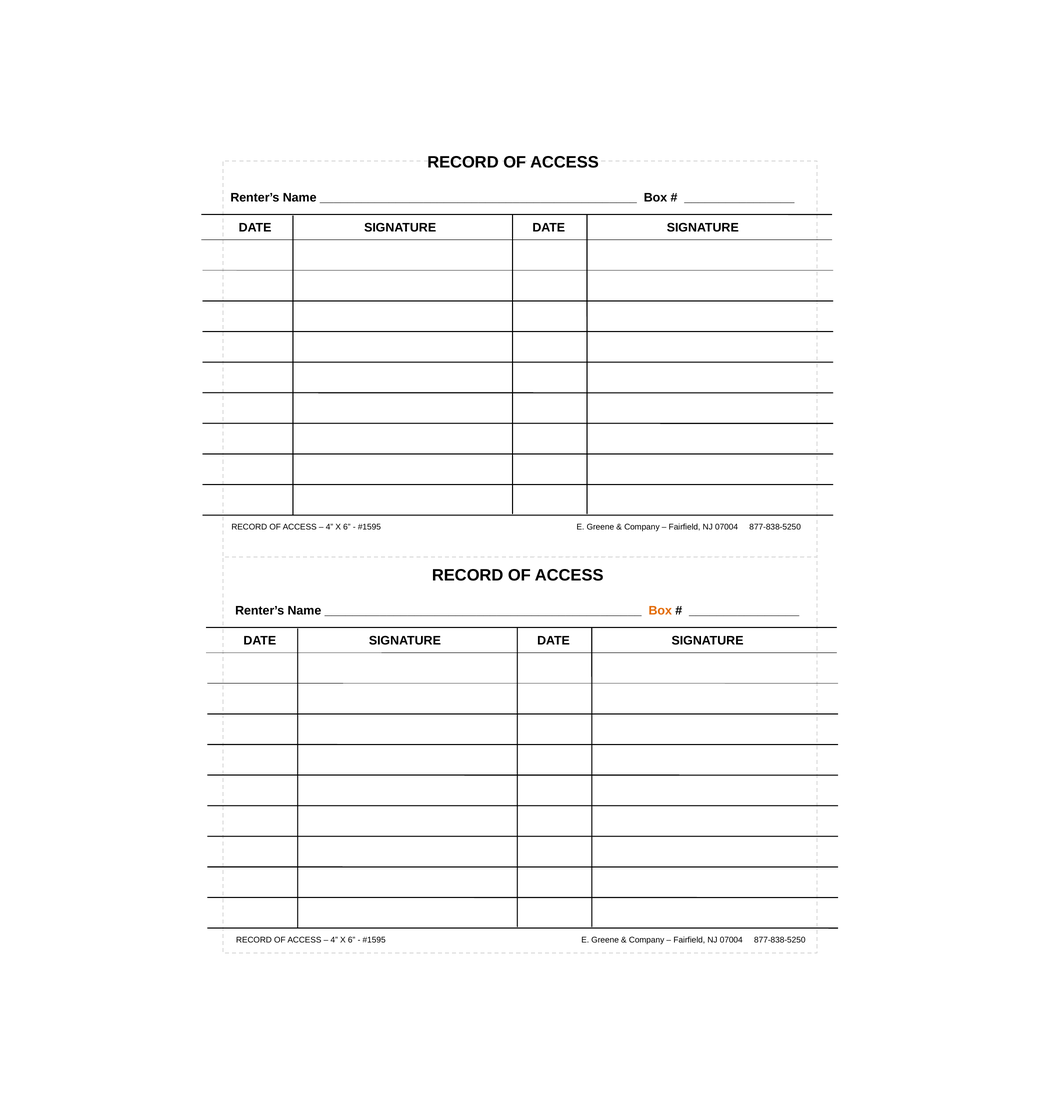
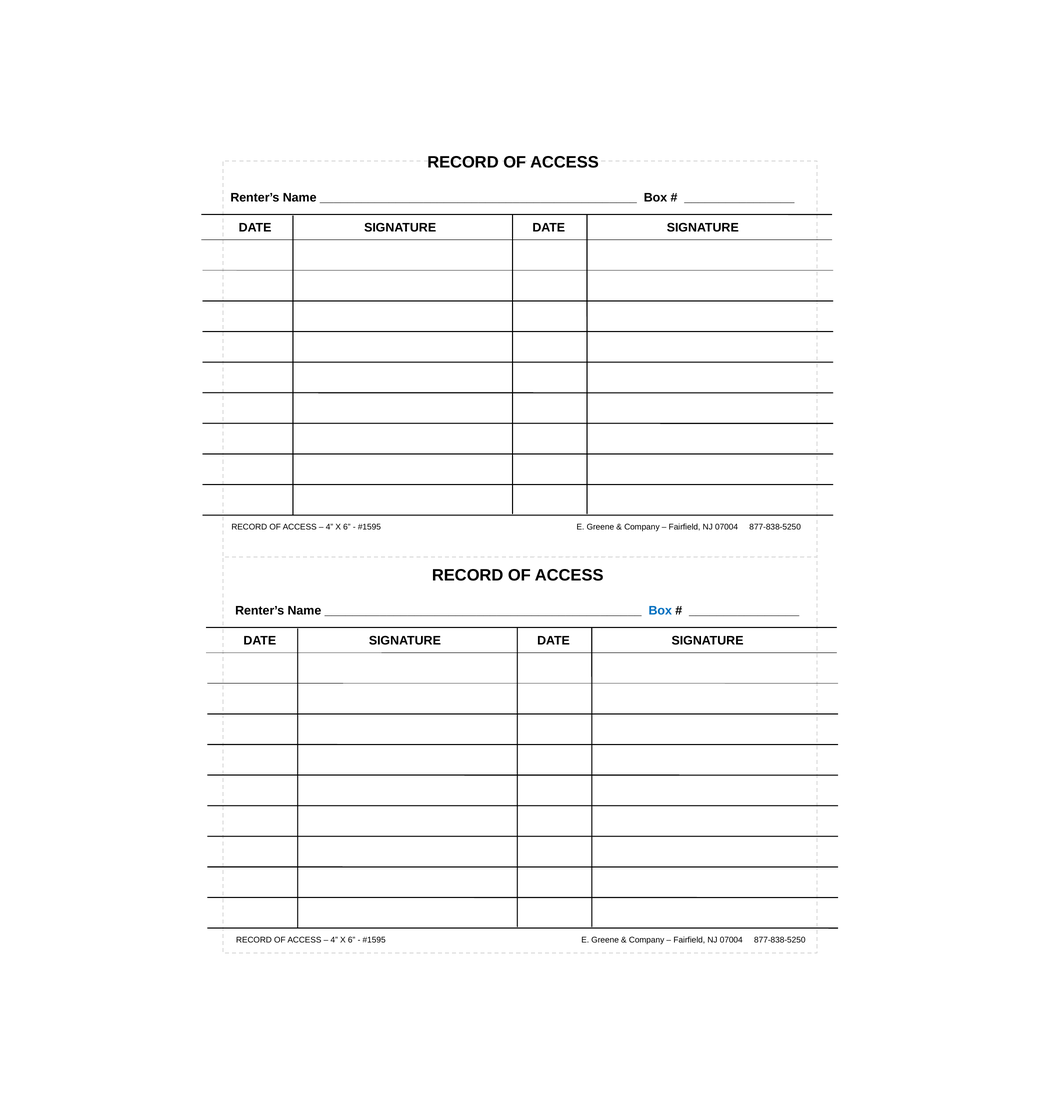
Box at (660, 611) colour: orange -> blue
